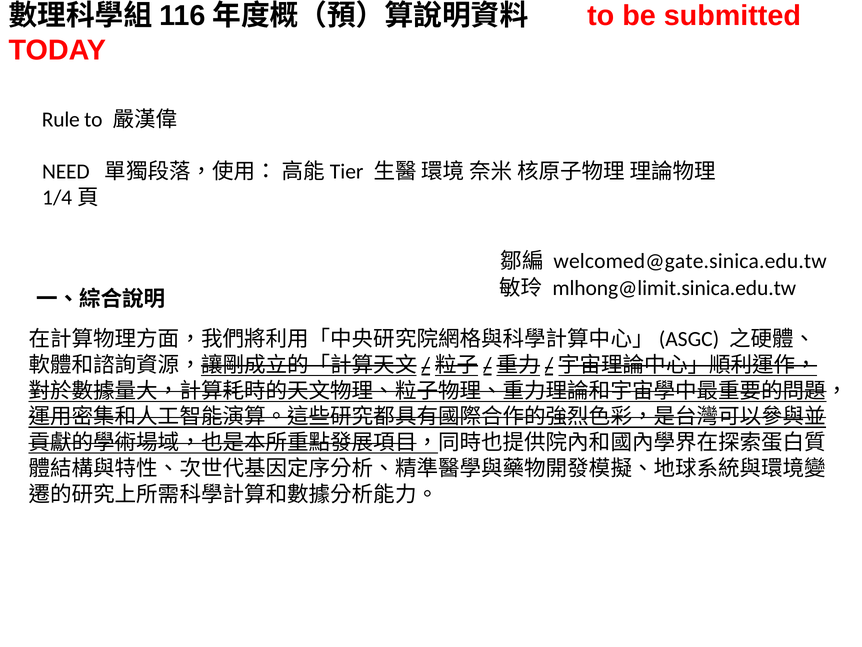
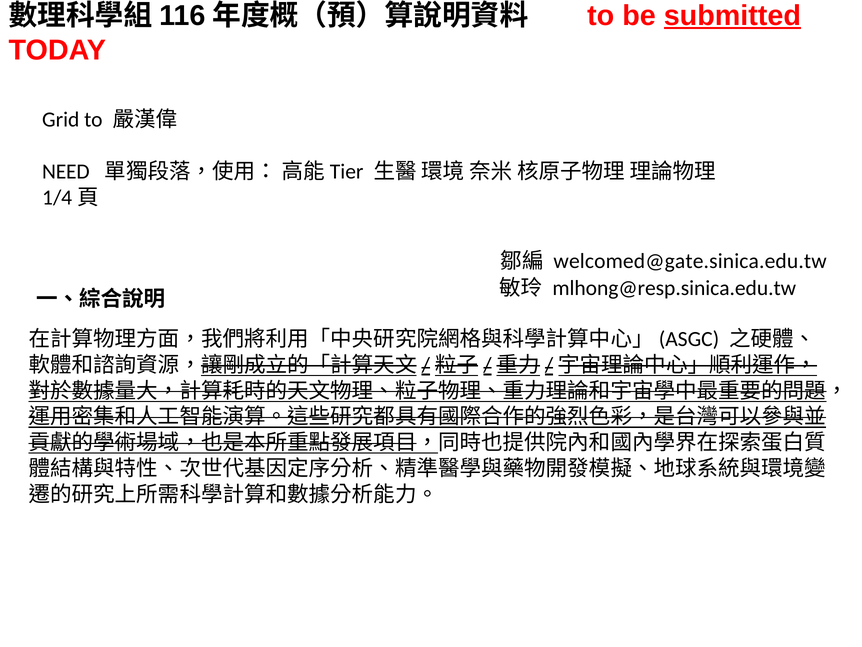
submitted underline: none -> present
Rule: Rule -> Grid
mlhong@limit.sinica.edu.tw: mlhong@limit.sinica.edu.tw -> mlhong@resp.sinica.edu.tw
